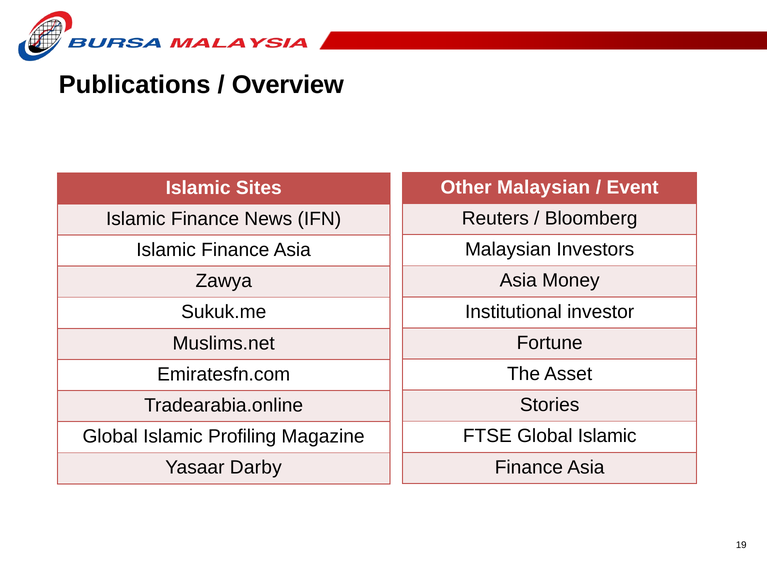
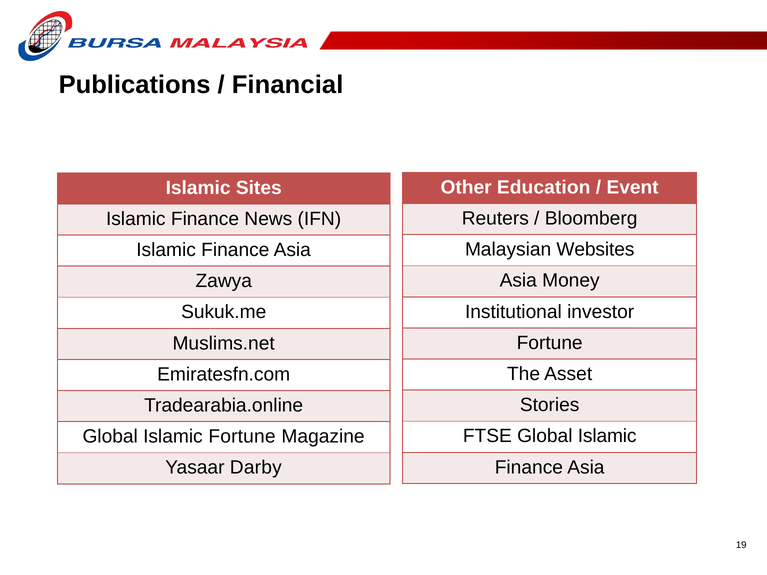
Overview: Overview -> Financial
Other Malaysian: Malaysian -> Education
Investors: Investors -> Websites
Islamic Profiling: Profiling -> Fortune
